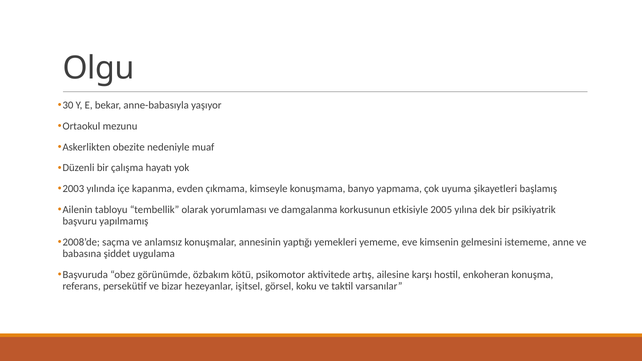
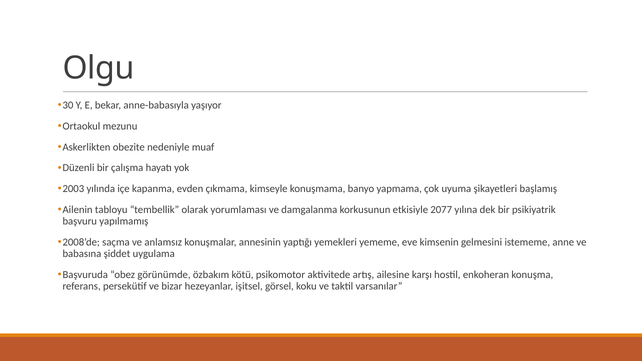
2005: 2005 -> 2077
